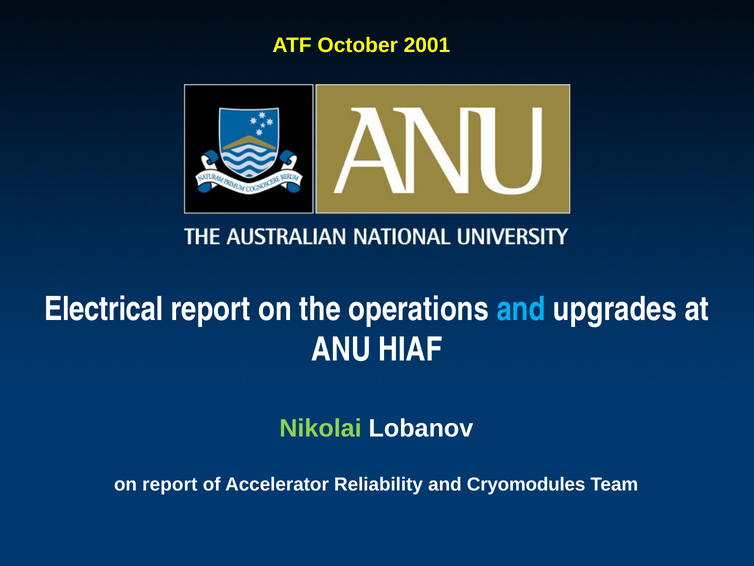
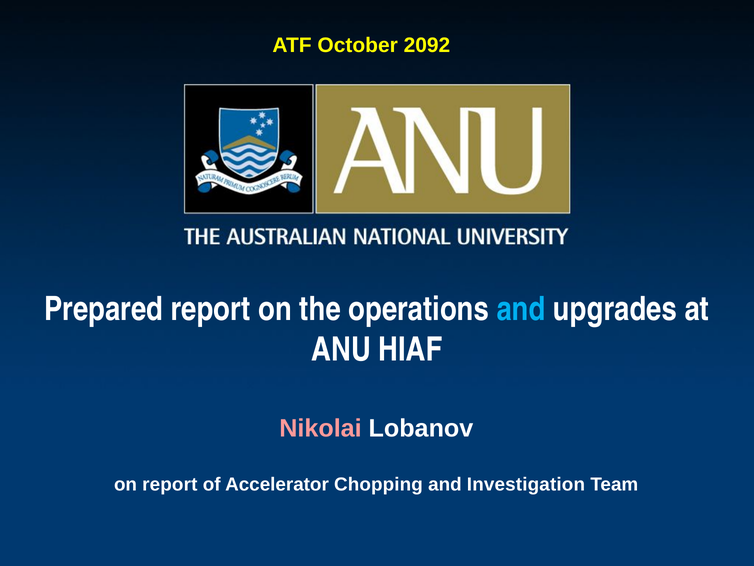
2001: 2001 -> 2092
Electrical: Electrical -> Prepared
Nikolai colour: light green -> pink
Reliability: Reliability -> Chopping
Cryomodules: Cryomodules -> Investigation
